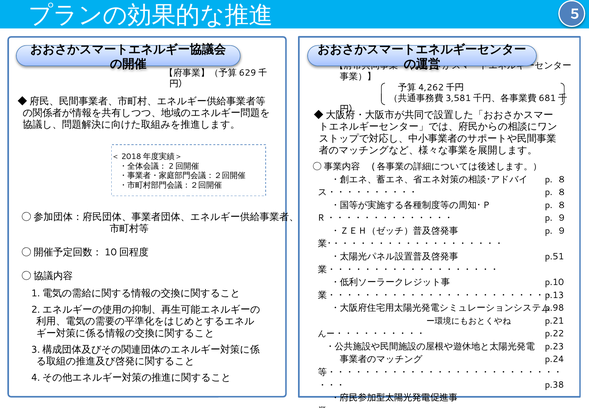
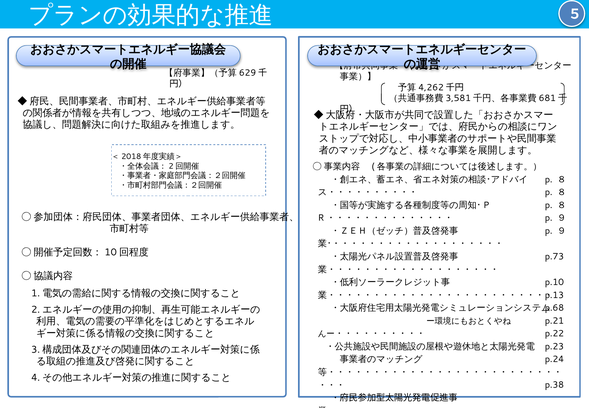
p.51: p.51 -> p.73
p.98: p.98 -> p.68
